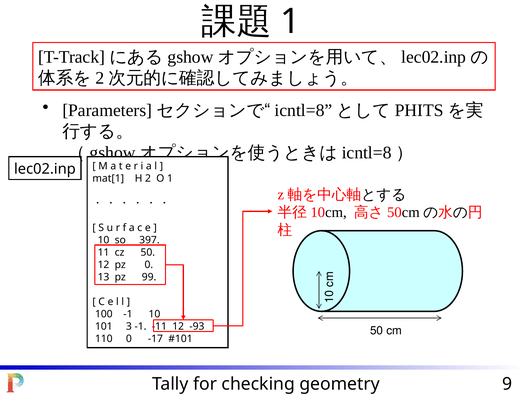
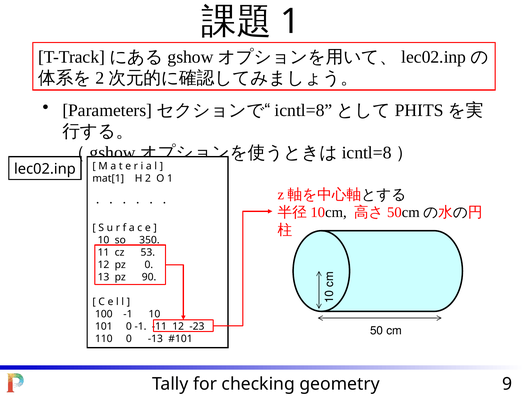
397: 397 -> 350
cz 50: 50 -> 53
99: 99 -> 90
101 3: 3 -> 0
-93: -93 -> -23
-17: -17 -> -13
